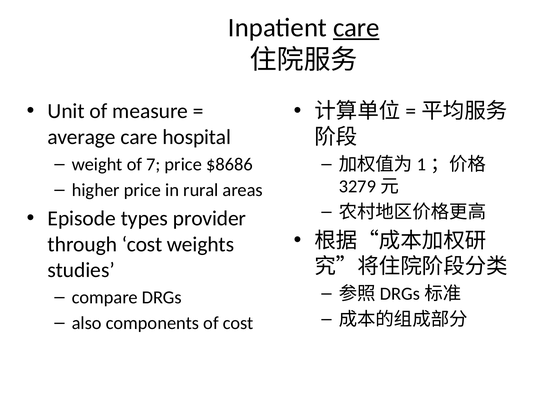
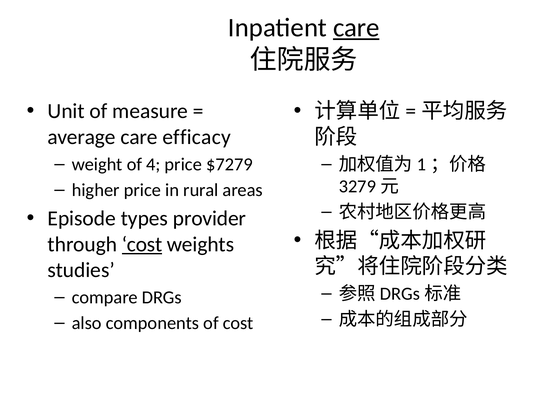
hospital: hospital -> efficacy
7: 7 -> 4
$8686: $8686 -> $7279
cost at (142, 245) underline: none -> present
